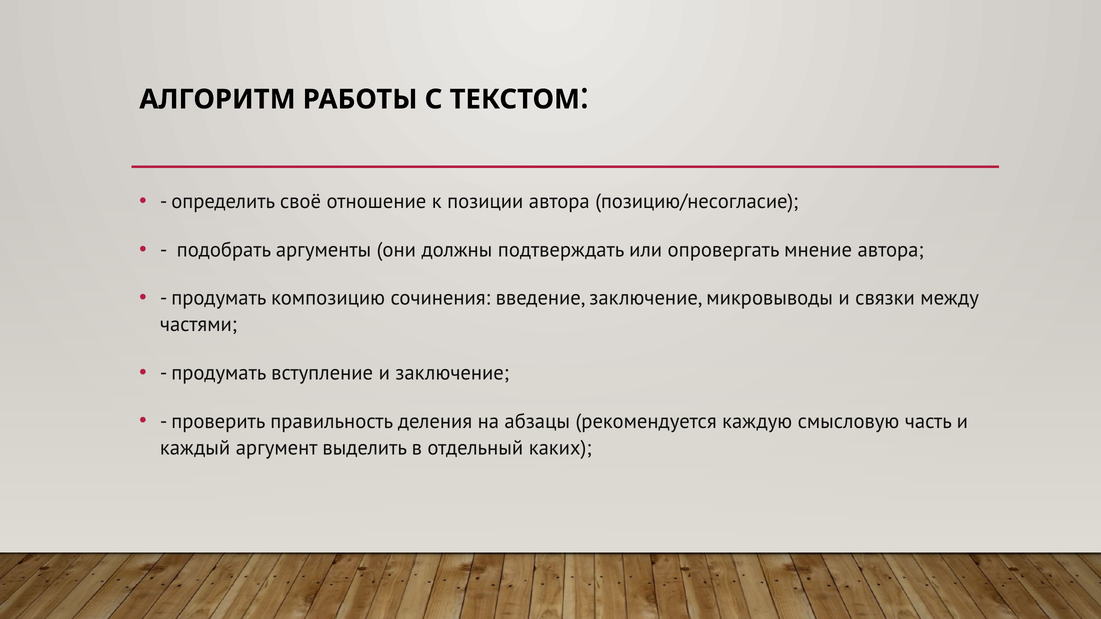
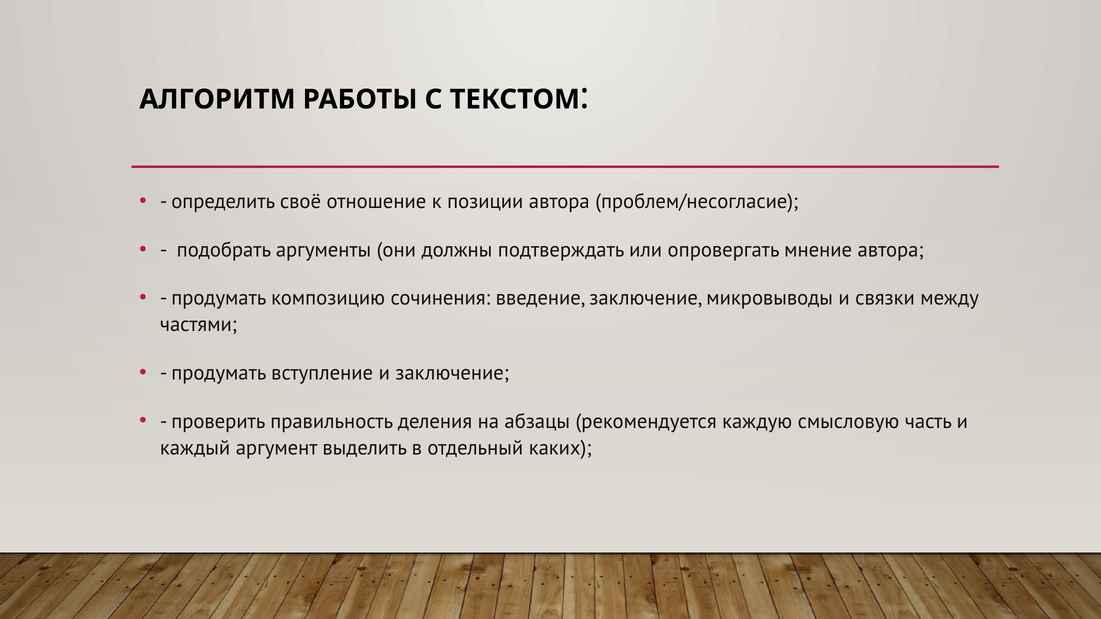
позицию/несогласие: позицию/несогласие -> проблем/несогласие
